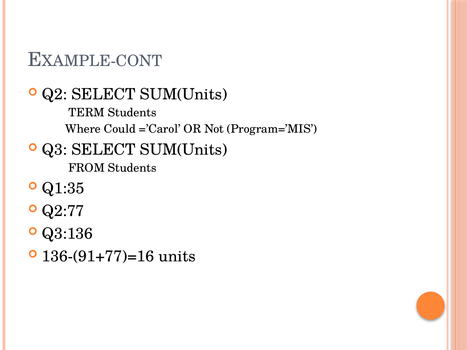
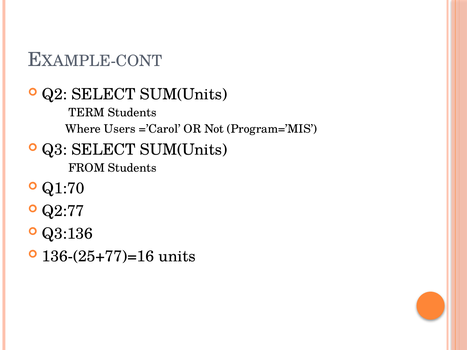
Could: Could -> Users
Q1:35: Q1:35 -> Q1:70
136-(91+77)=16: 136-(91+77)=16 -> 136-(25+77)=16
